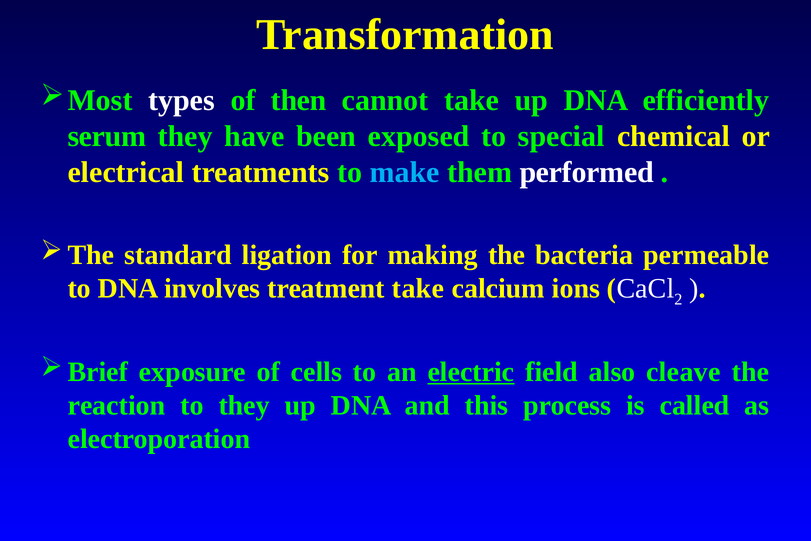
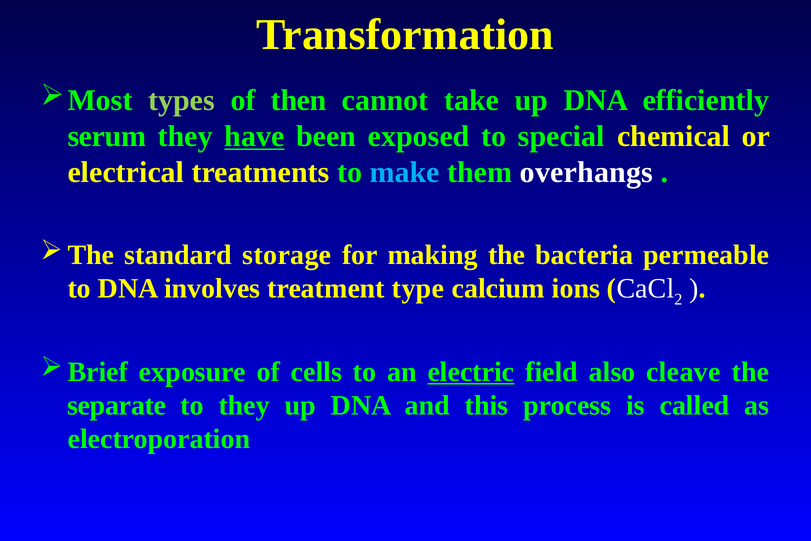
types colour: white -> light green
have underline: none -> present
performed: performed -> overhangs
ligation: ligation -> storage
treatment take: take -> type
reaction: reaction -> separate
